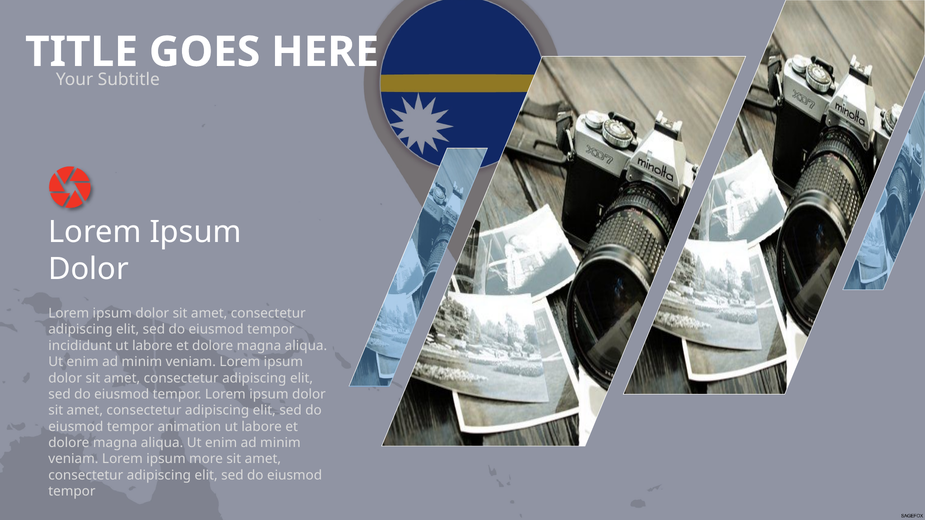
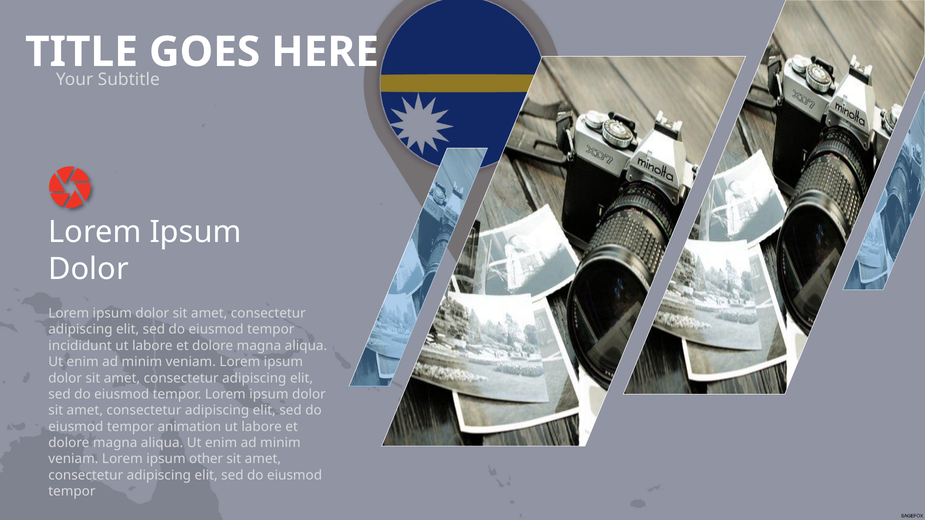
more: more -> other
